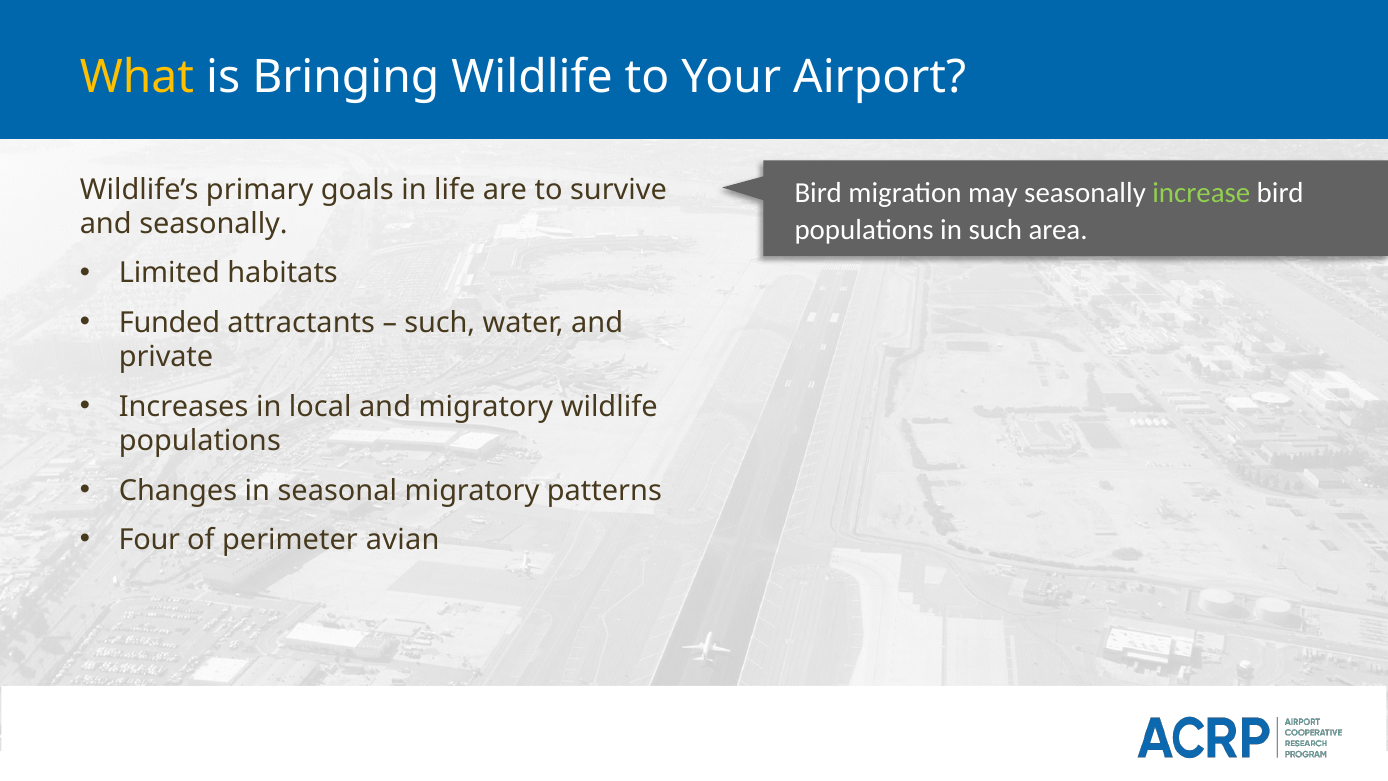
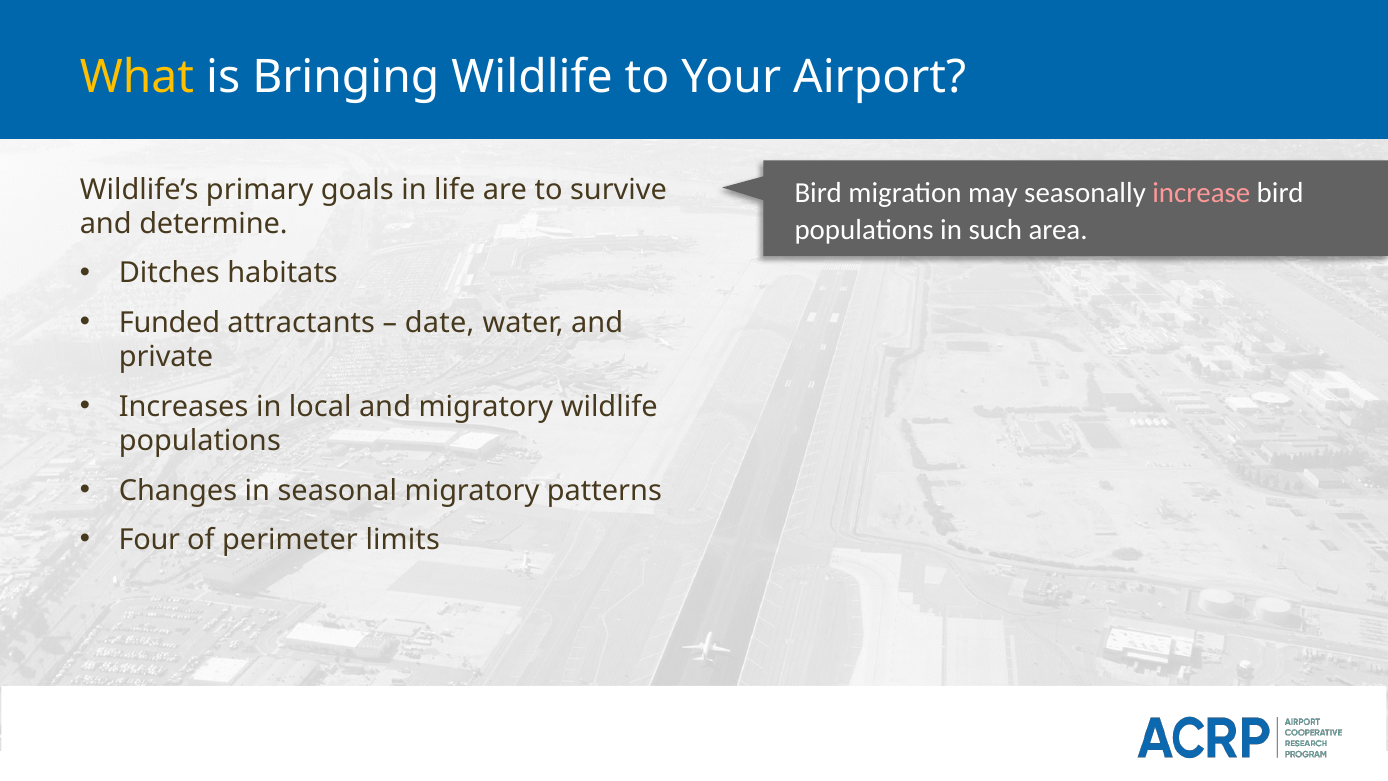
increase colour: light green -> pink
and seasonally: seasonally -> determine
Limited: Limited -> Ditches
such at (440, 323): such -> date
avian: avian -> limits
